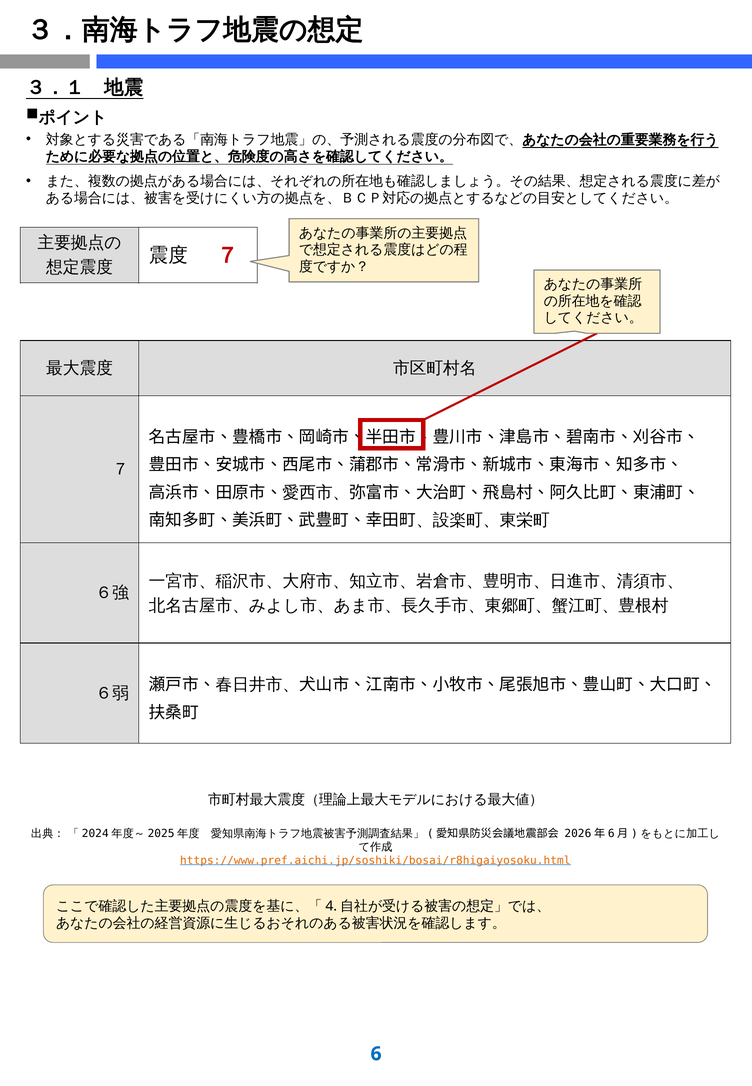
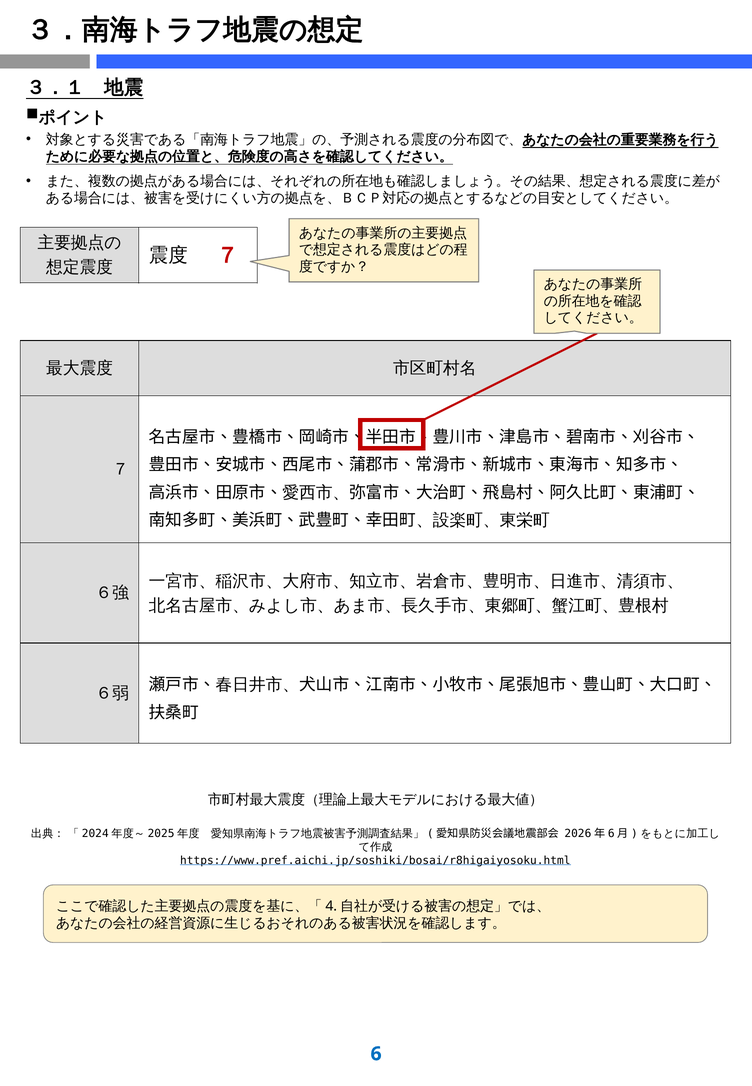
https://www.pref.aichi.jp/soshiki/bosai/r8higaiyosoku.html colour: orange -> black
